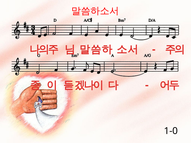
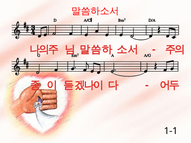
1-0: 1-0 -> 1-1
